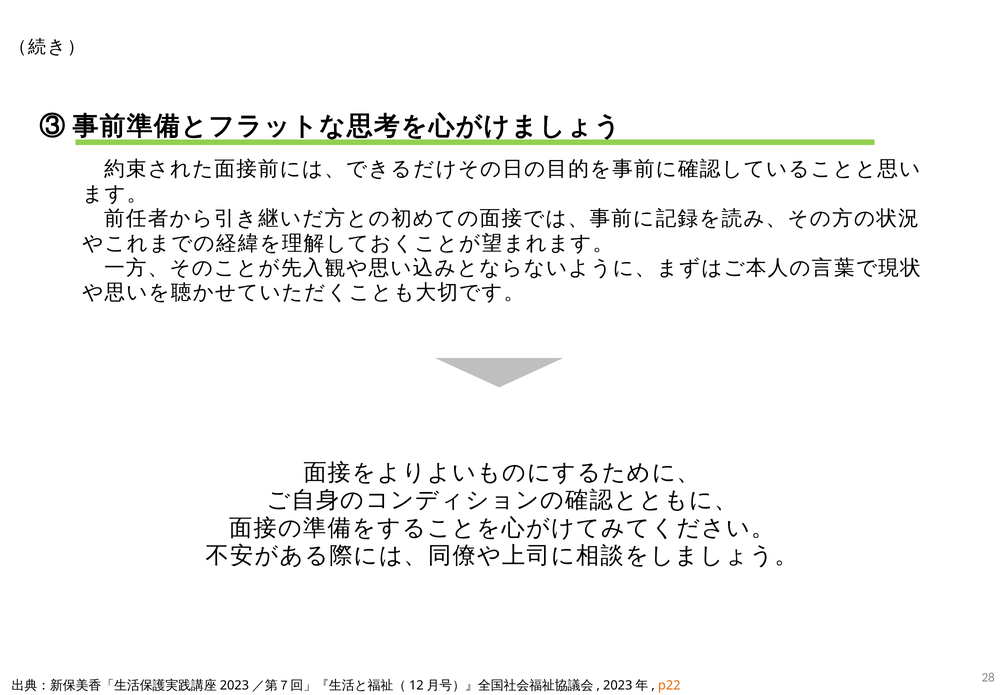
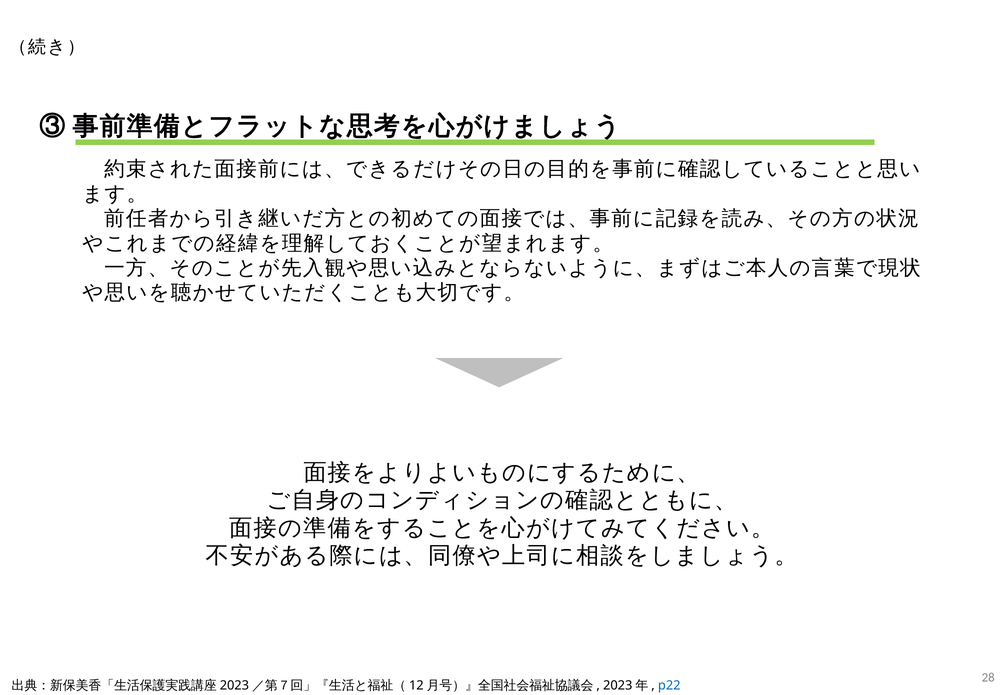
p22 colour: orange -> blue
